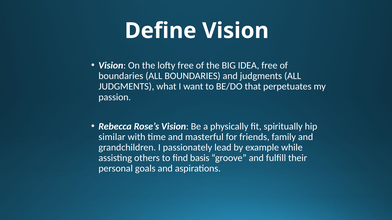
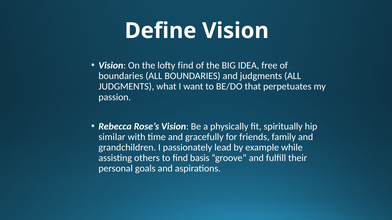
lofty free: free -> find
masterful: masterful -> gracefully
